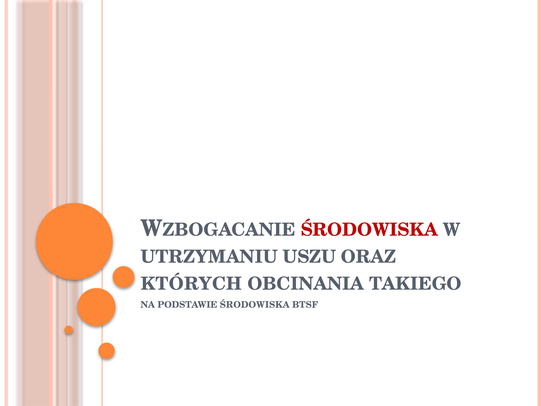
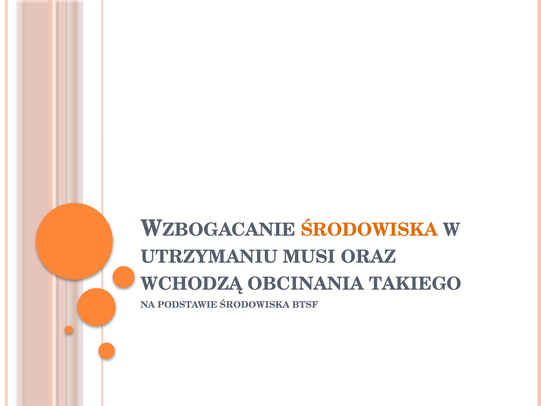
ŚRODOWISKA at (369, 230) colour: red -> orange
USZU: USZU -> MUSI
KTÓRYCH: KTÓRYCH -> WCHODZĄ
